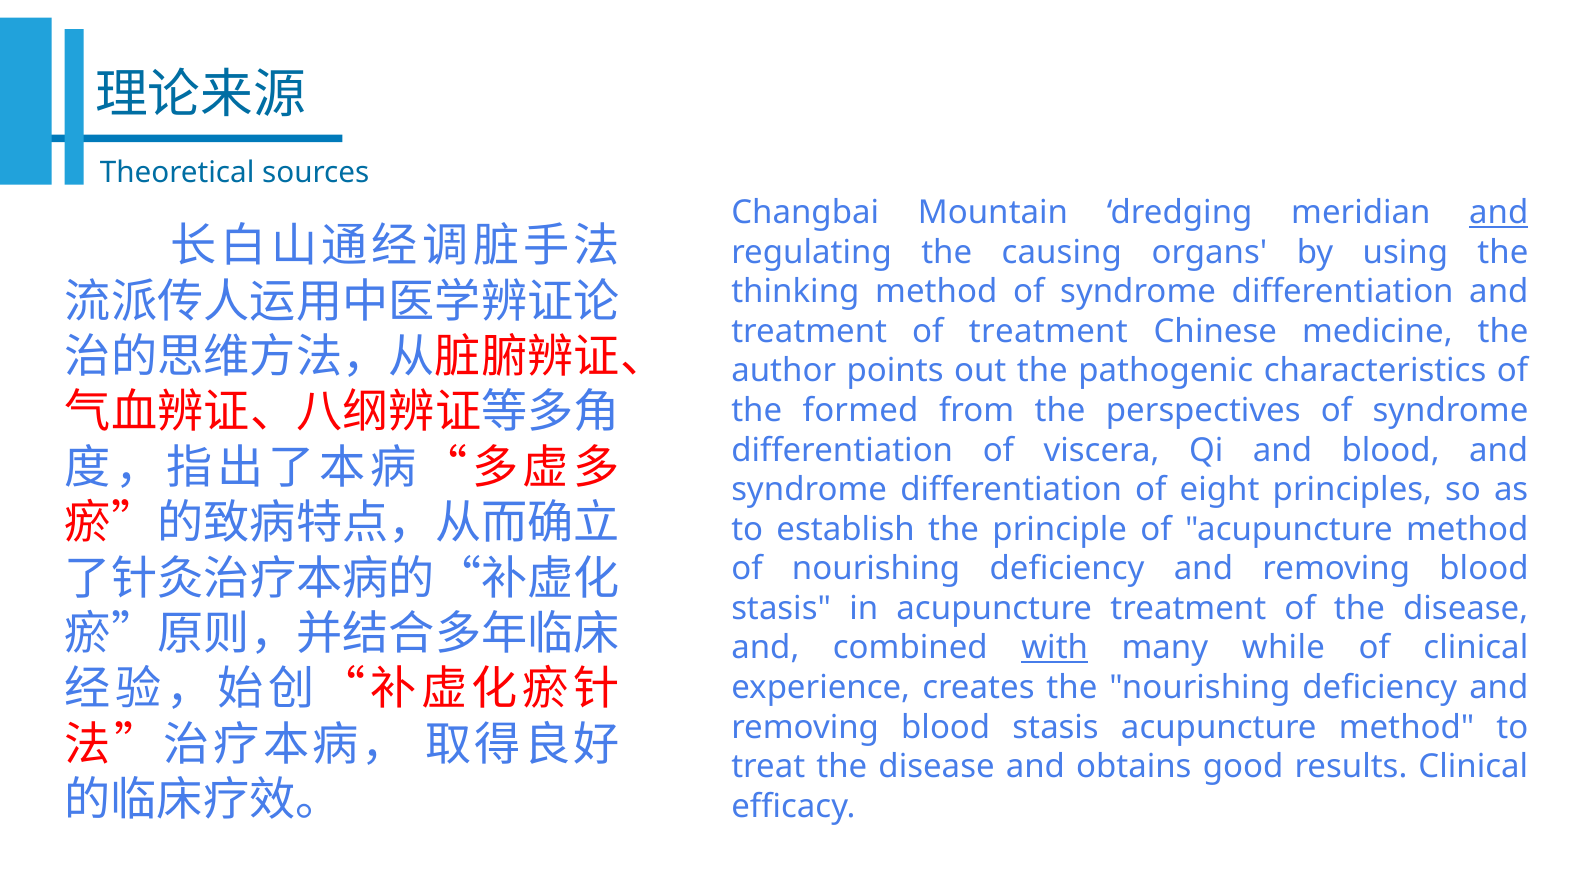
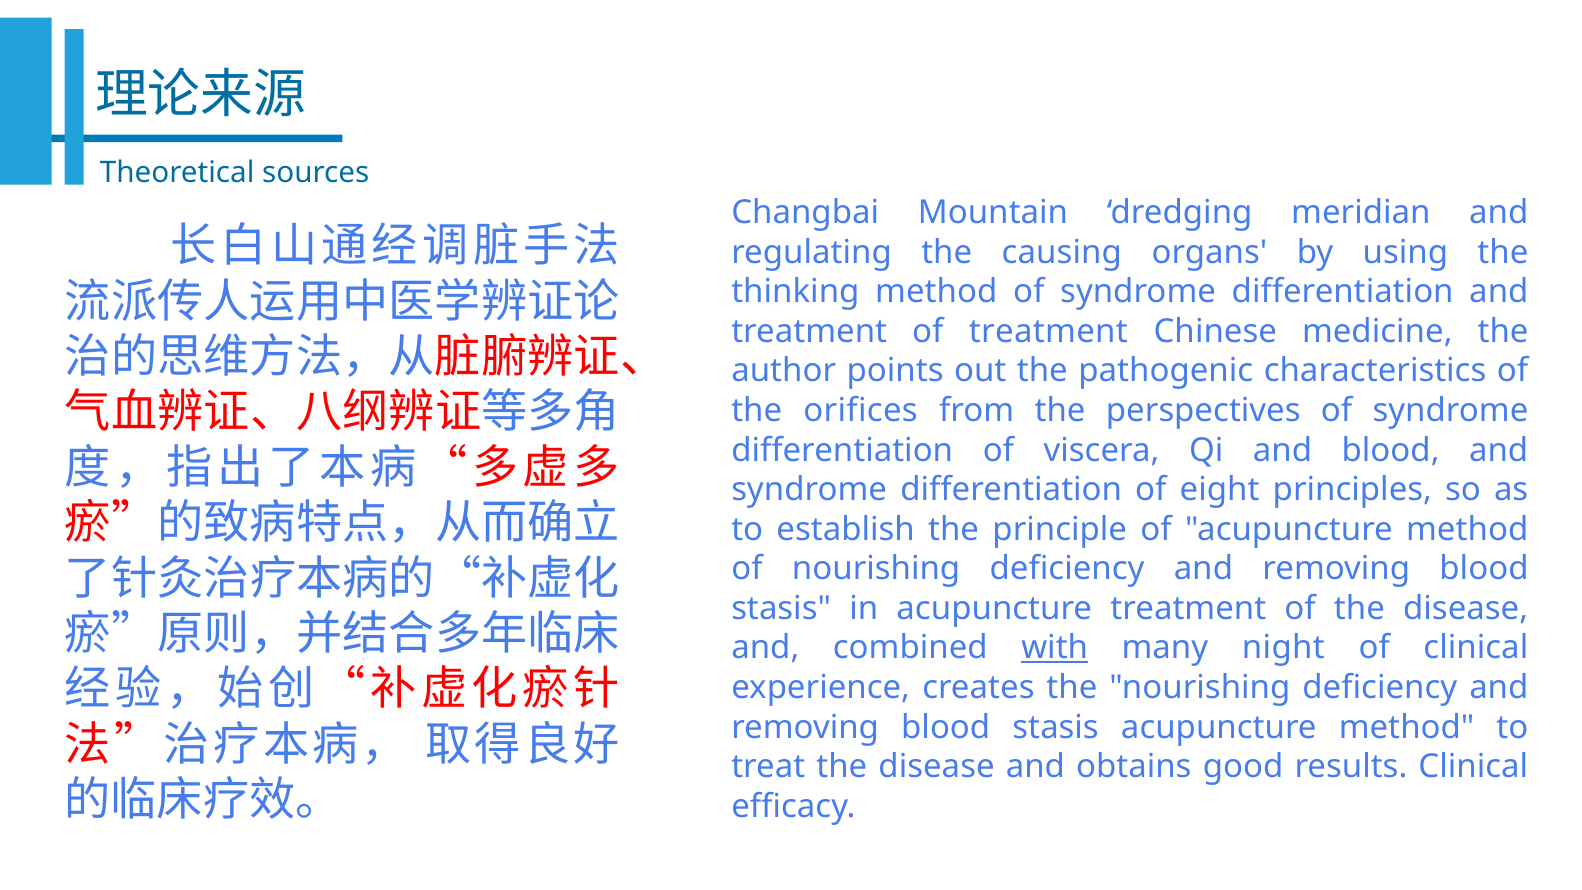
and at (1499, 213) underline: present -> none
formed: formed -> orifices
while: while -> night
